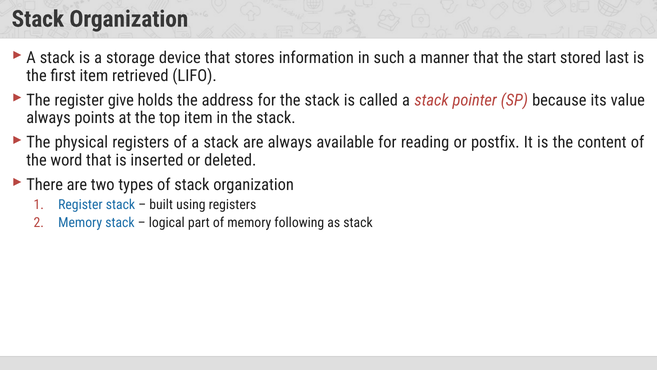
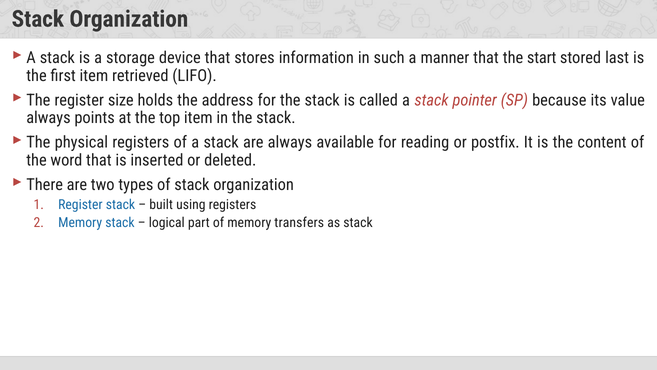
give: give -> size
following: following -> transfers
